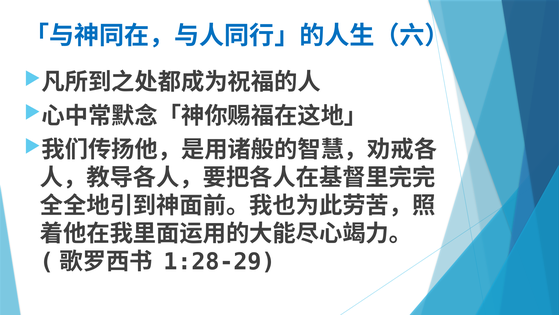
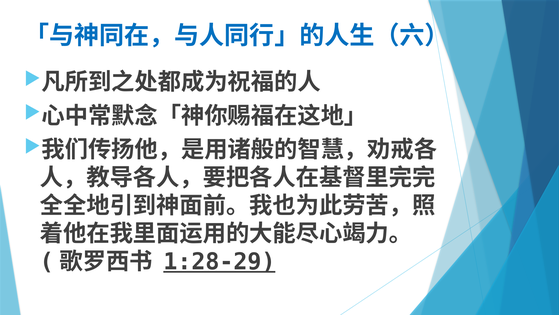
1:28-29 underline: none -> present
